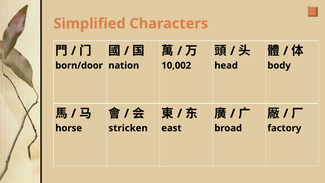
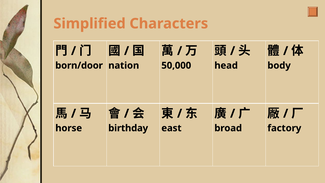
10,002: 10,002 -> 50,000
stricken: stricken -> birthday
